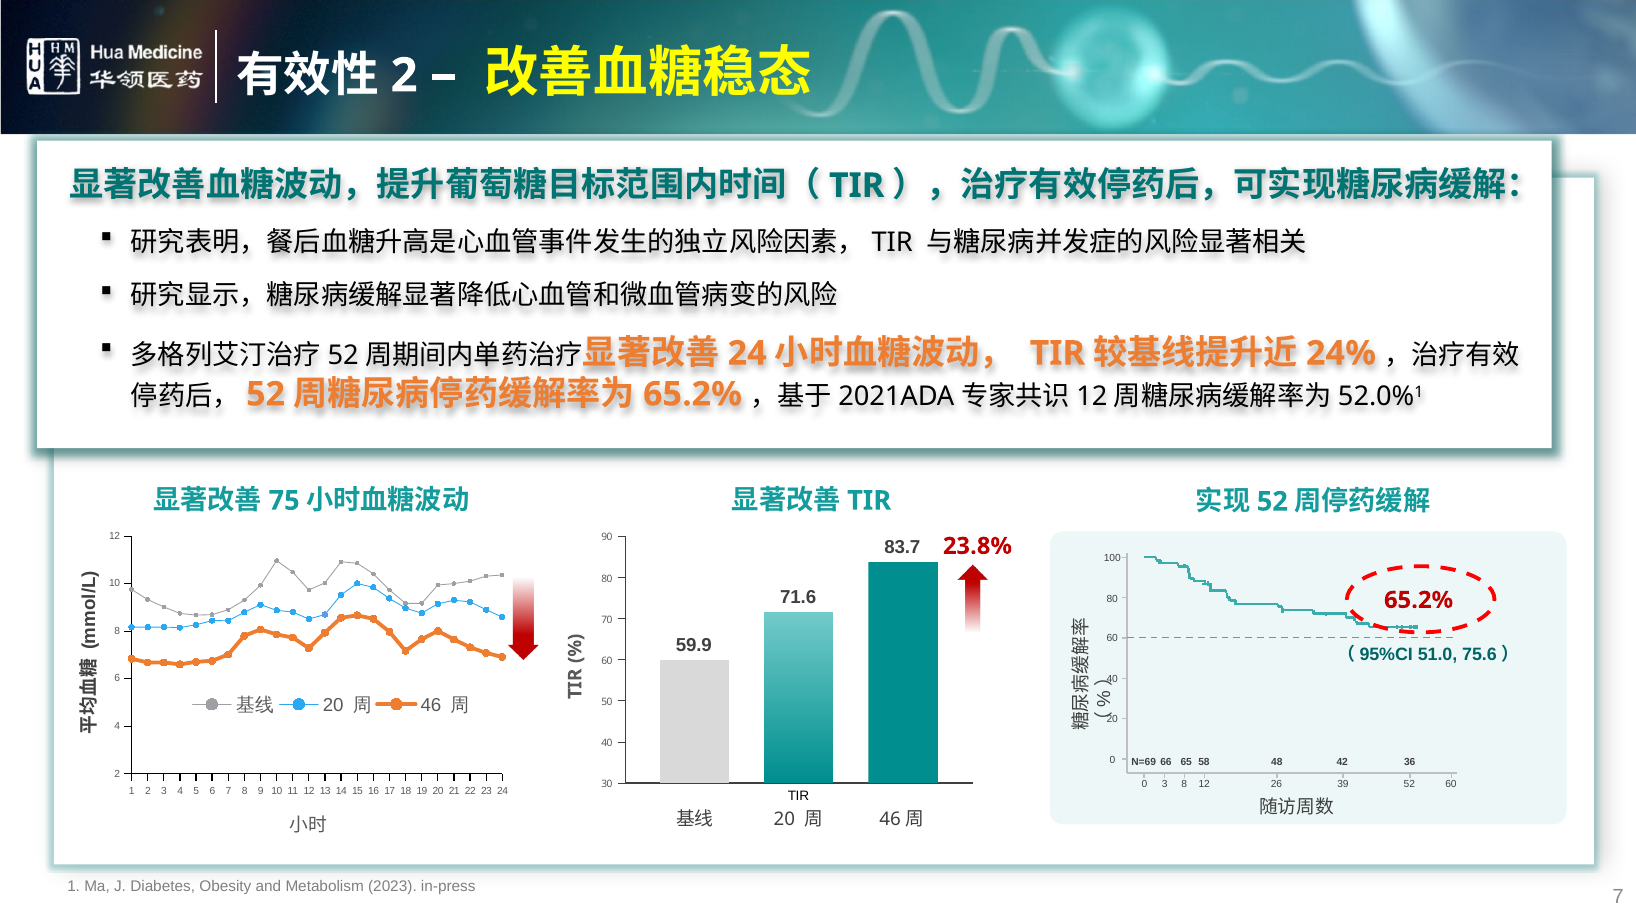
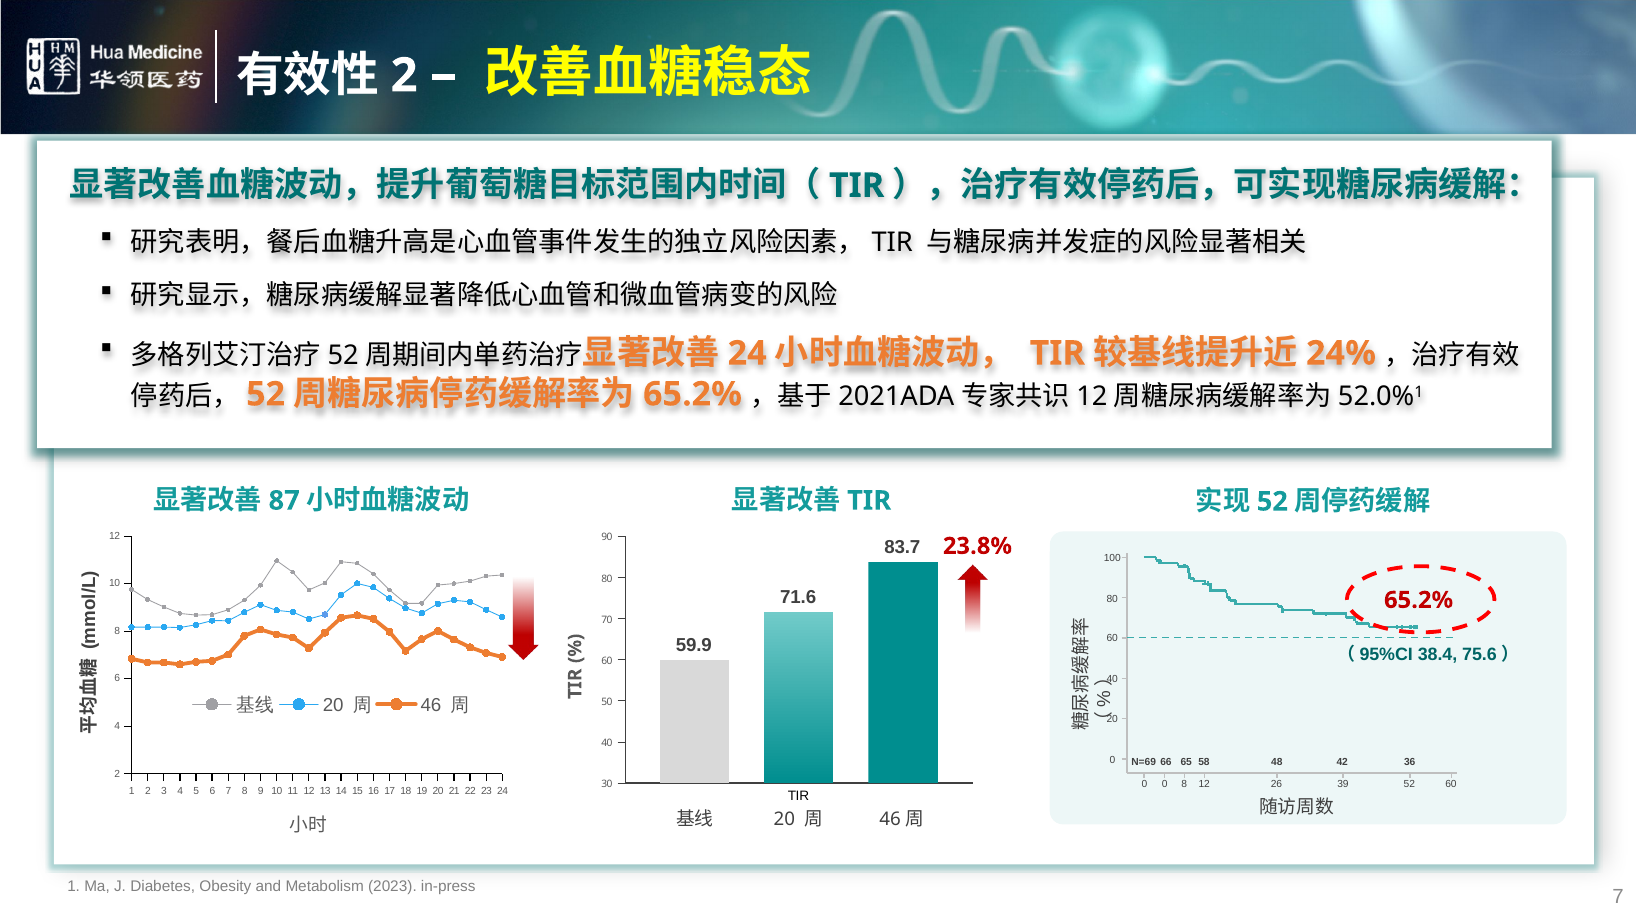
75: 75 -> 87
51.0: 51.0 -> 38.4
3 at (1165, 785): 3 -> 0
